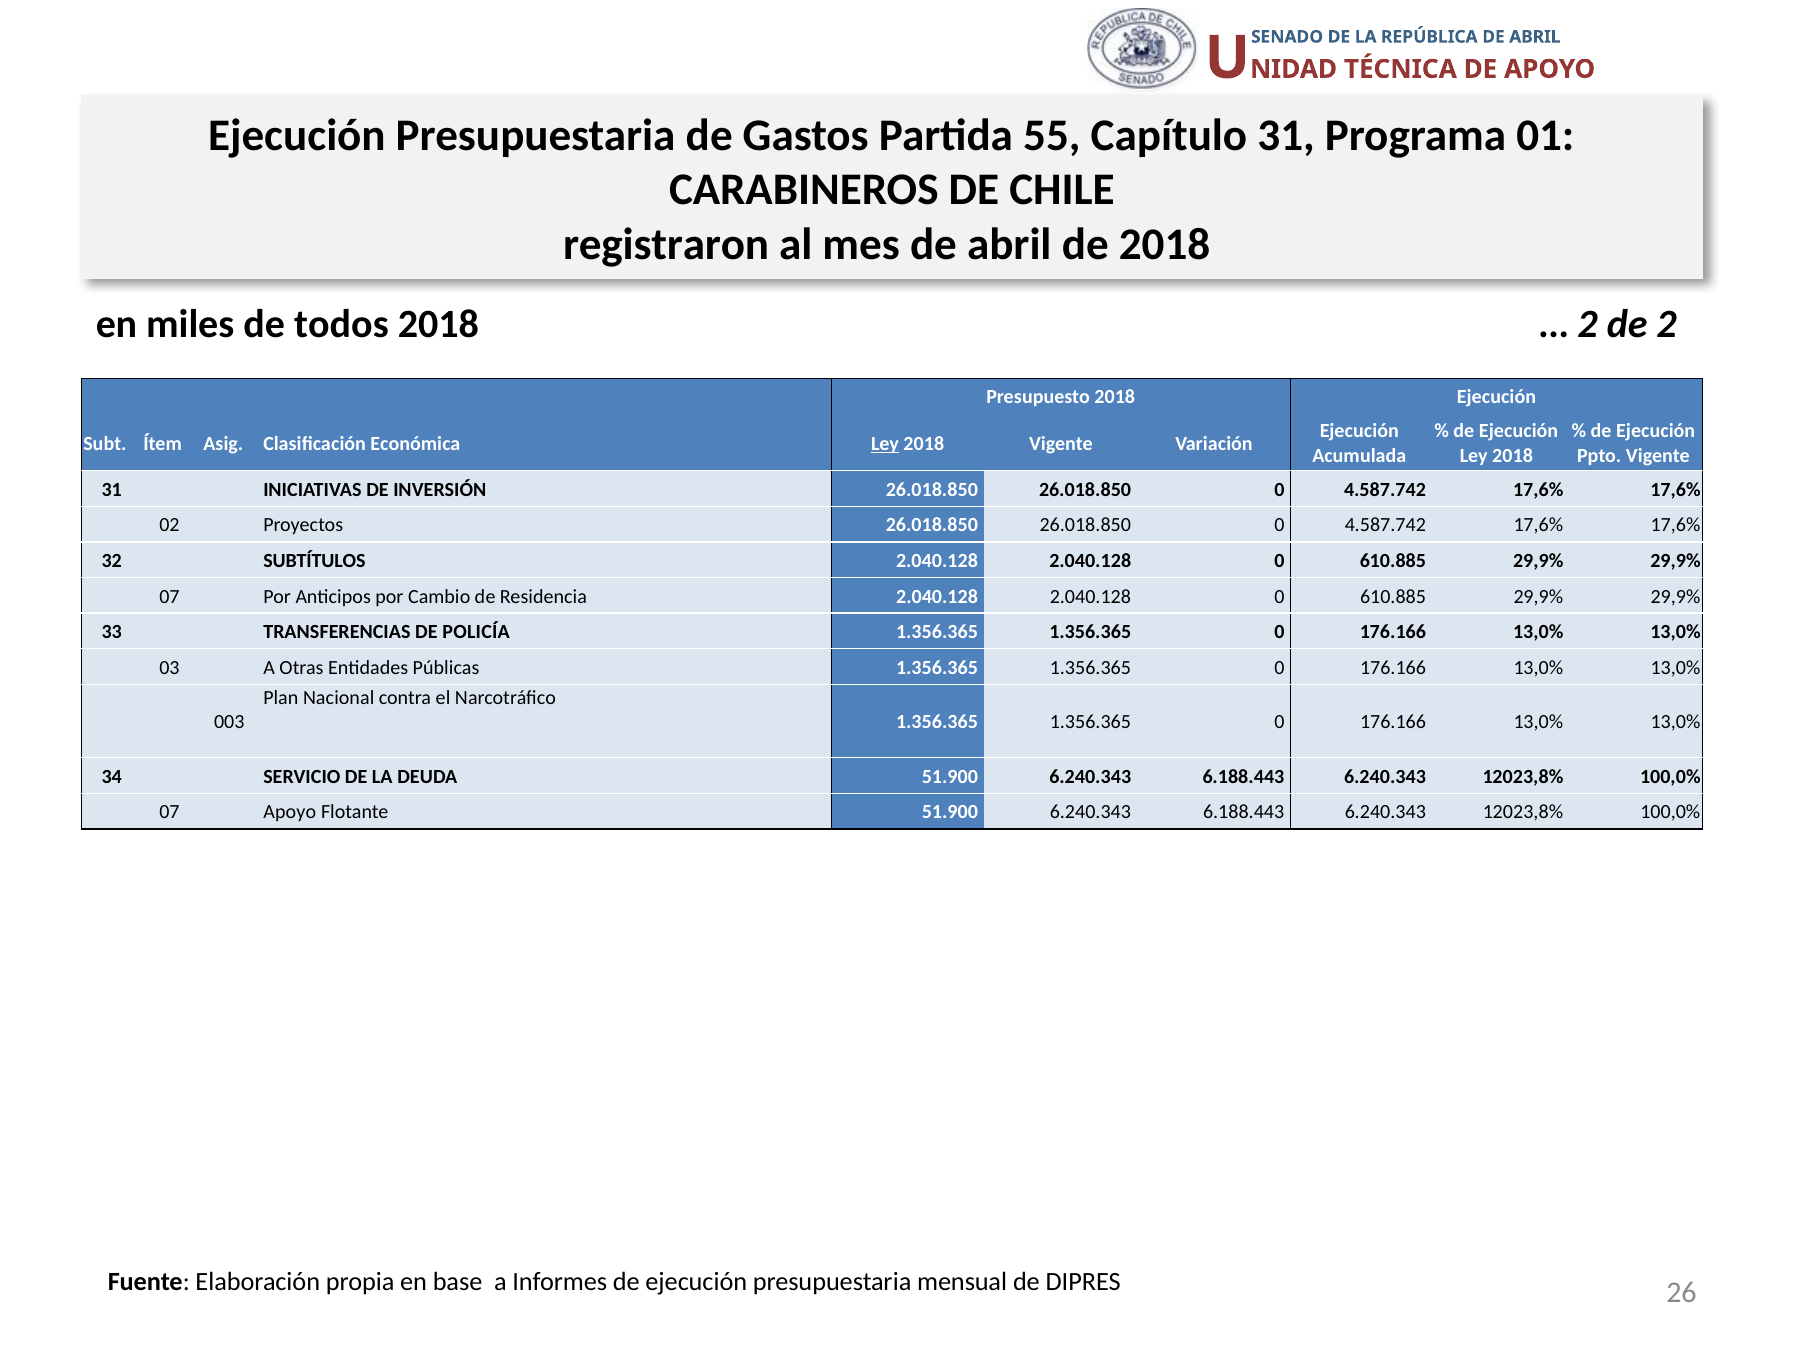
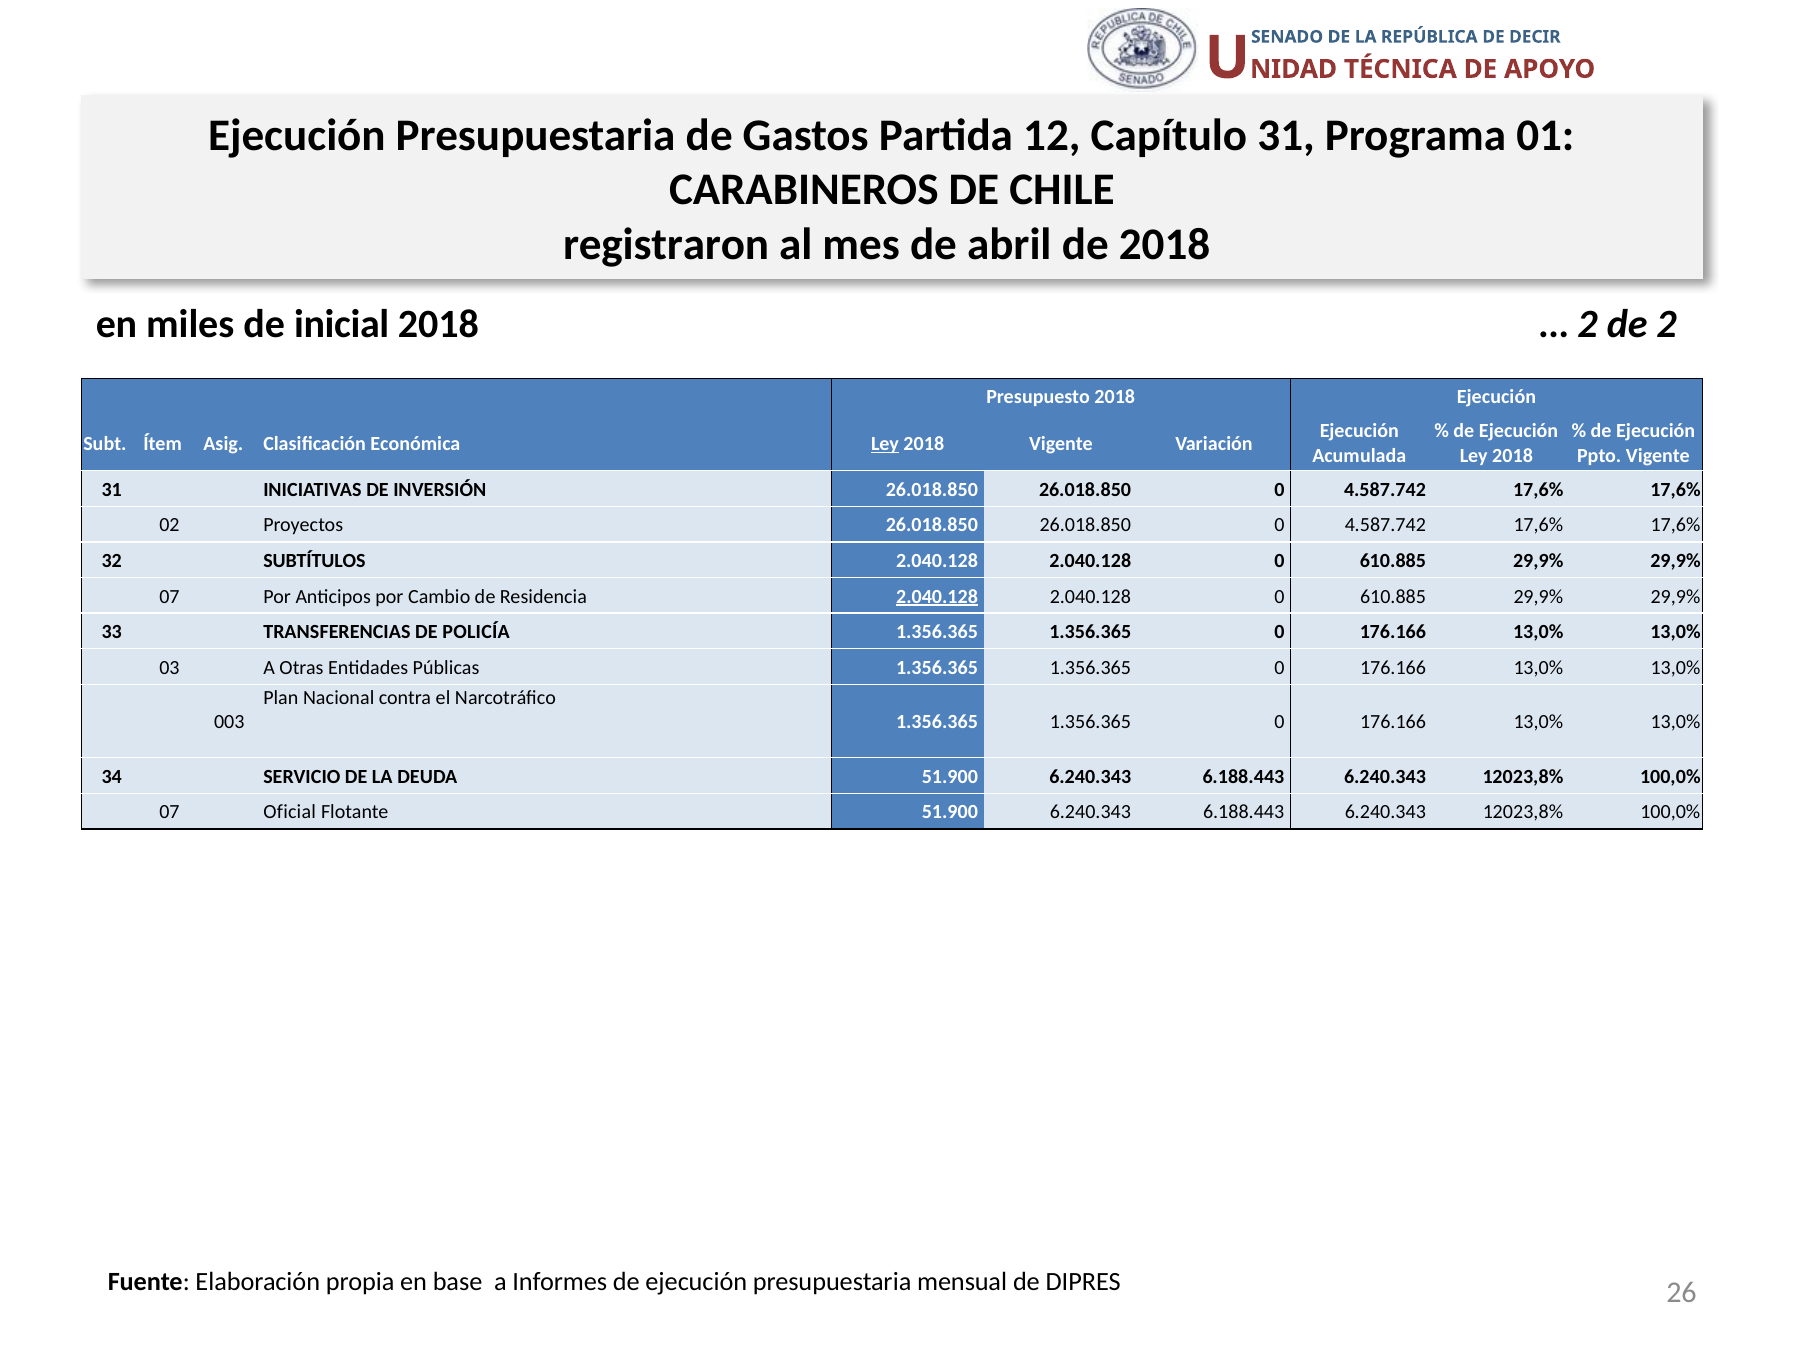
ABRIL at (1535, 37): ABRIL -> DECIR
55: 55 -> 12
todos: todos -> inicial
2.040.128 at (937, 596) underline: none -> present
07 Apoyo: Apoyo -> Oficial
